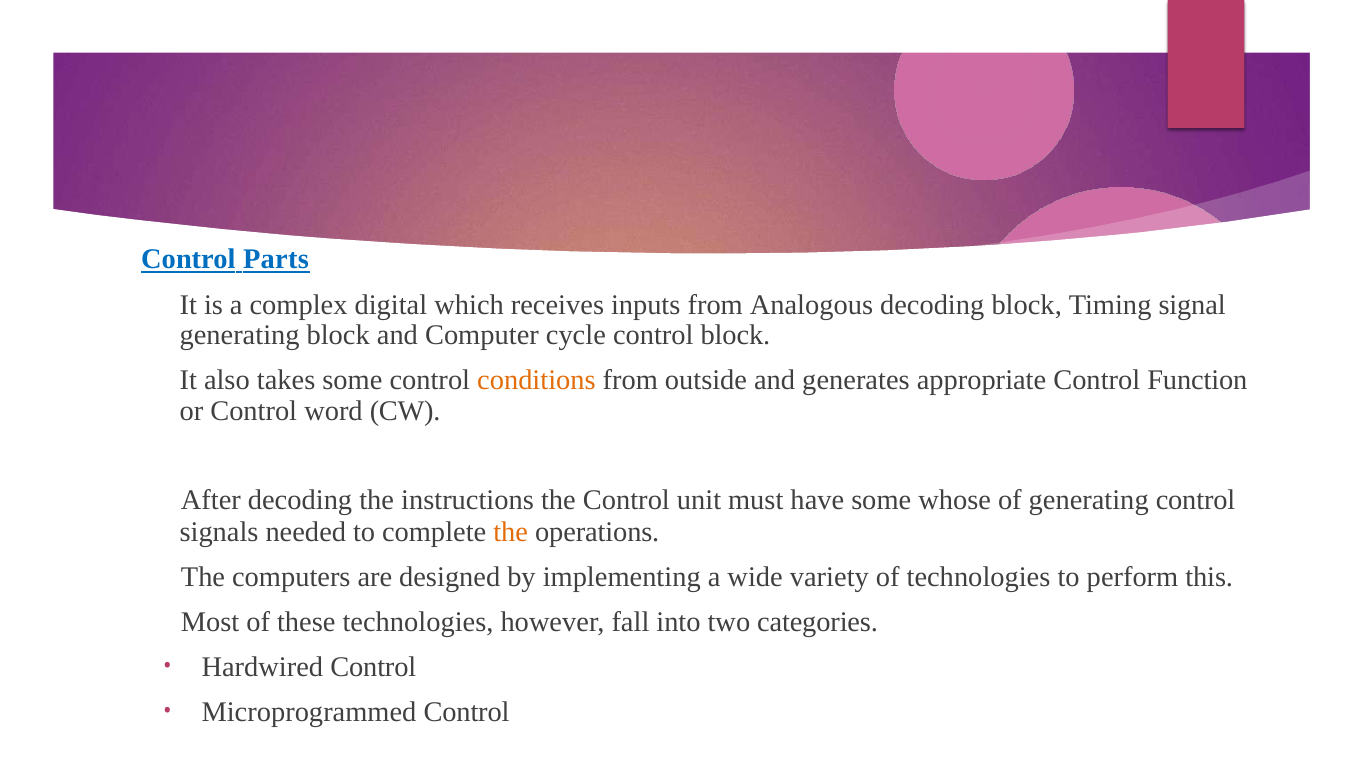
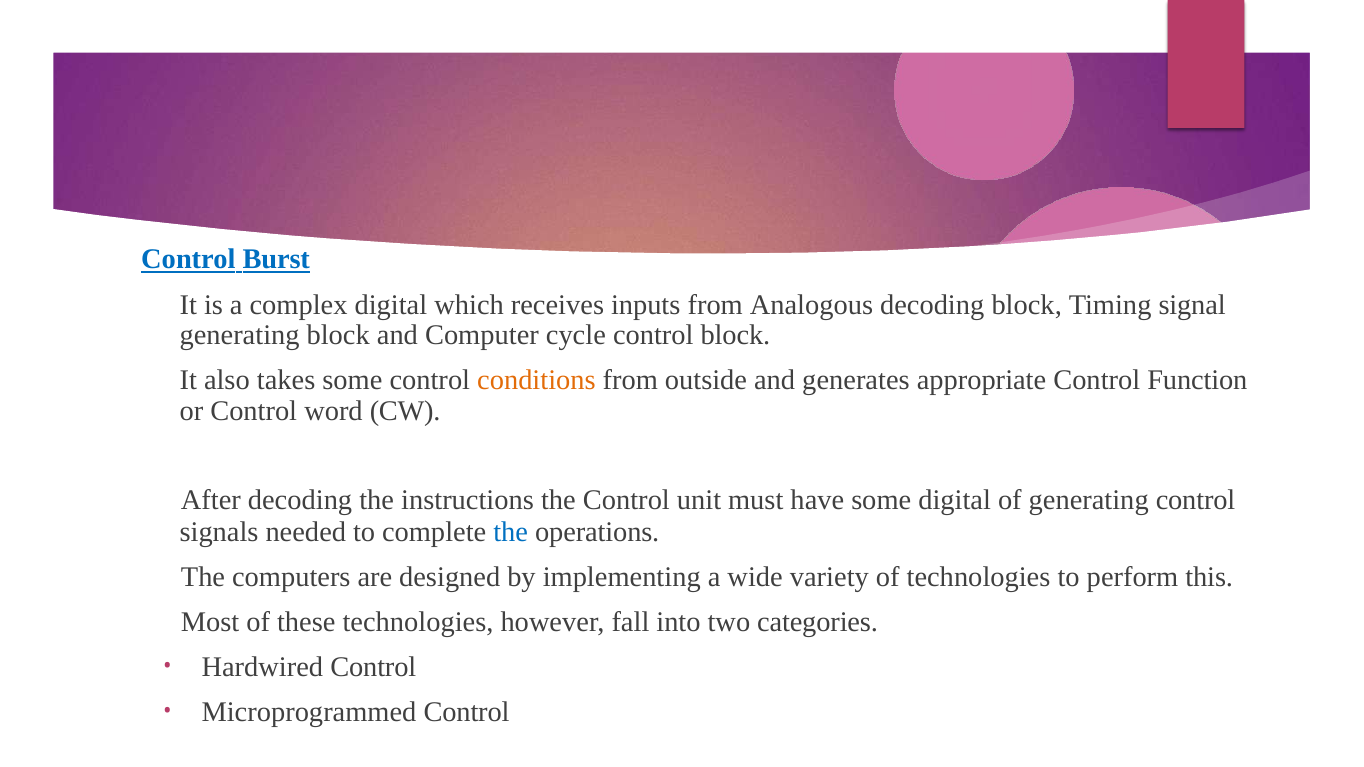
Parts: Parts -> Burst
some whose: whose -> digital
the at (511, 533) colour: orange -> blue
